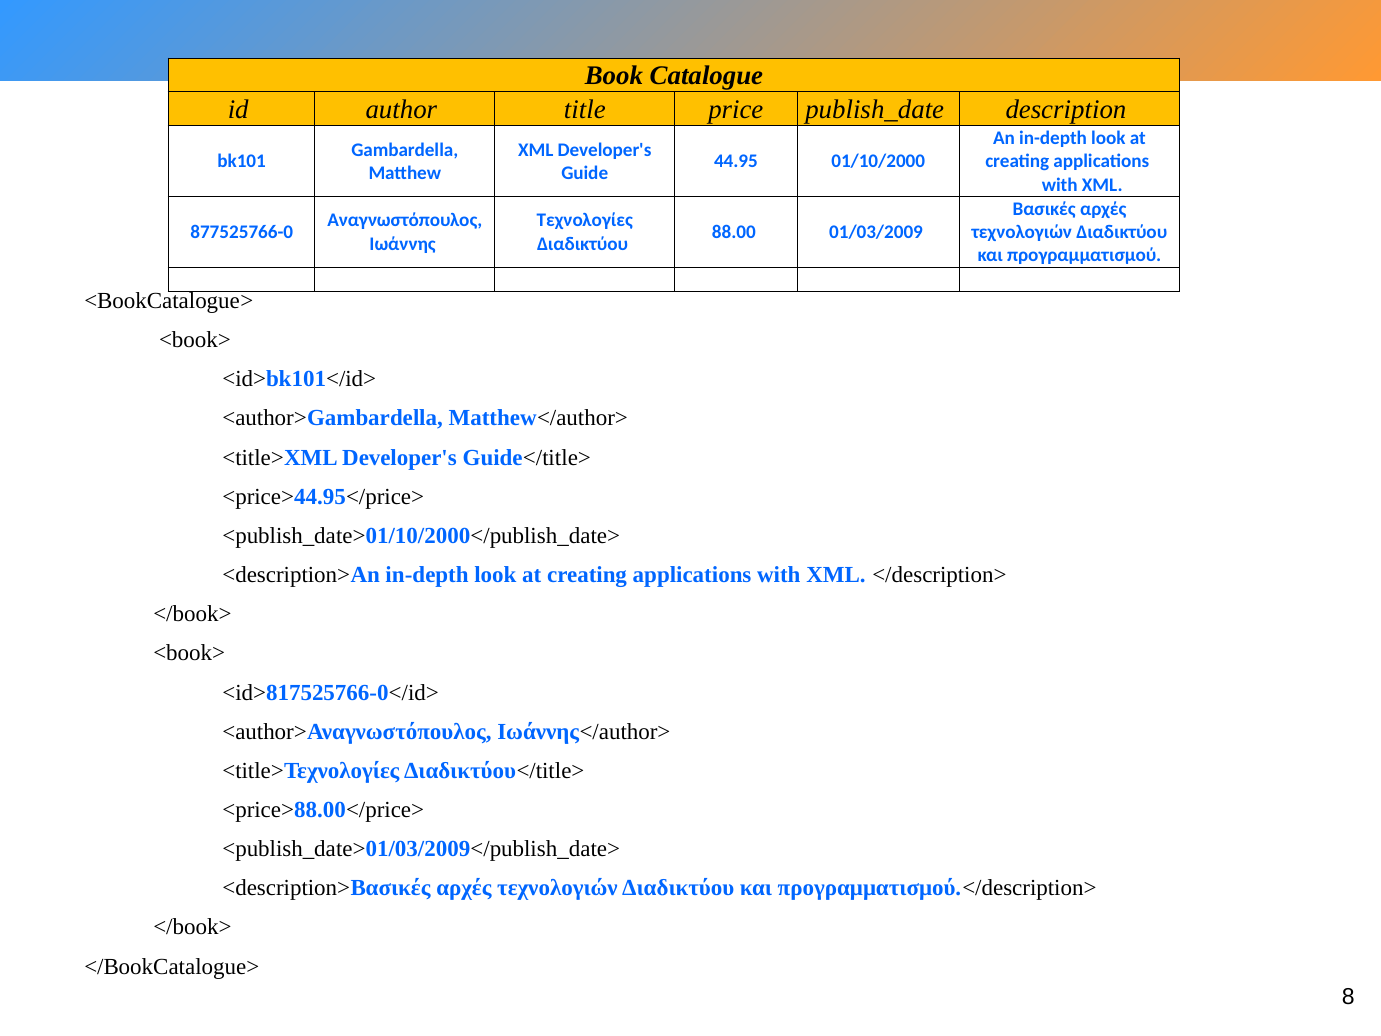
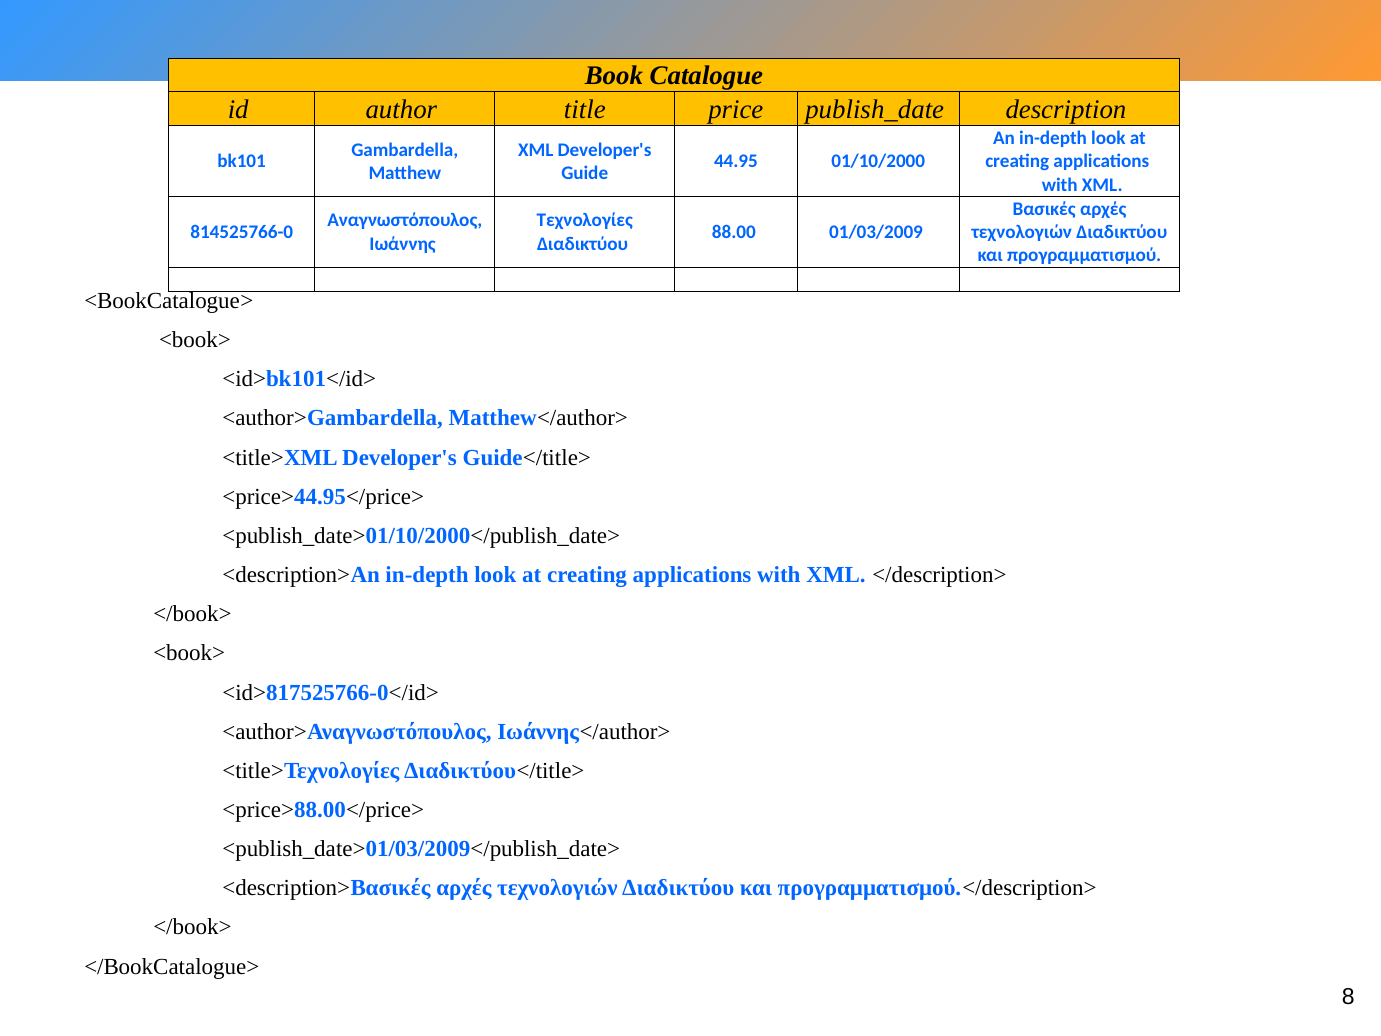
877525766-0: 877525766-0 -> 814525766-0
